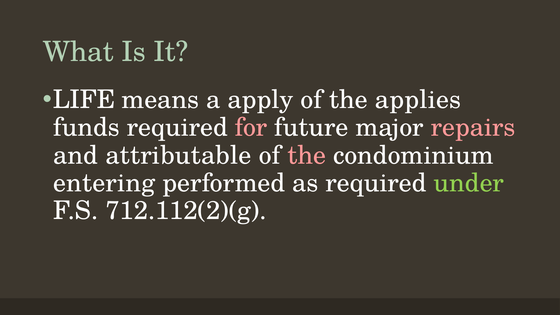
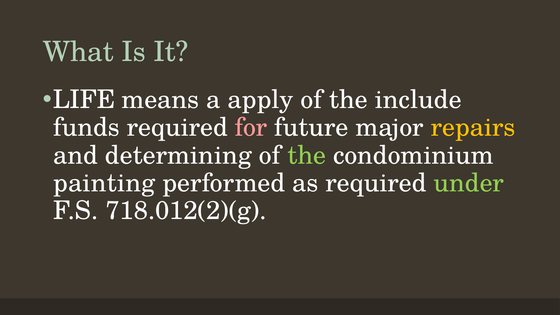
applies: applies -> include
repairs colour: pink -> yellow
attributable: attributable -> determining
the at (307, 155) colour: pink -> light green
entering: entering -> painting
712.112(2)(g: 712.112(2)(g -> 718.012(2)(g
